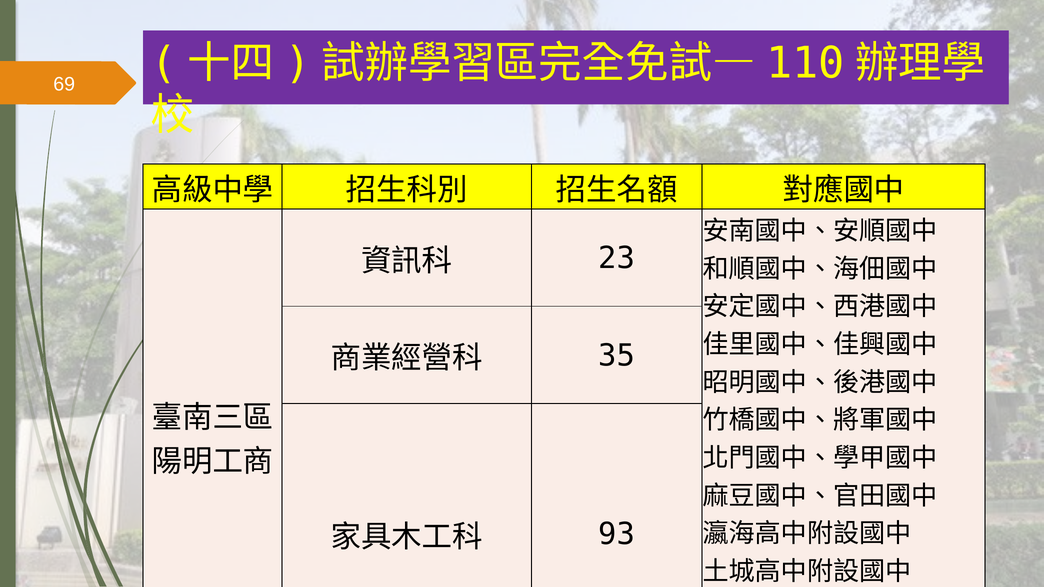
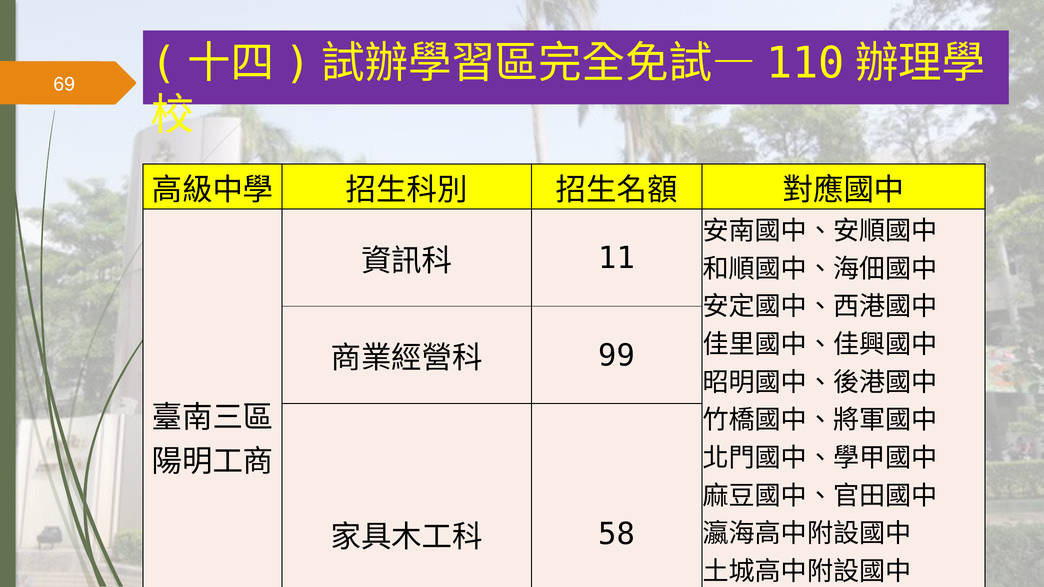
23: 23 -> 11
35: 35 -> 99
93: 93 -> 58
